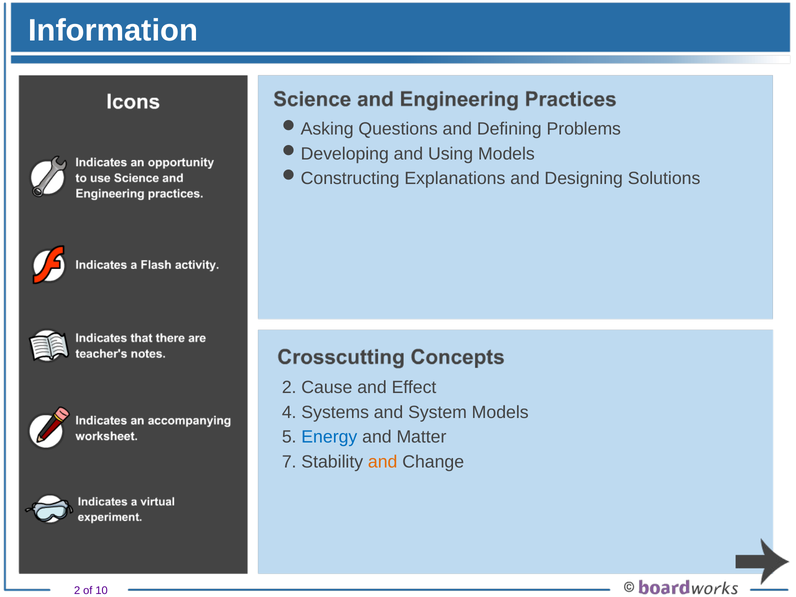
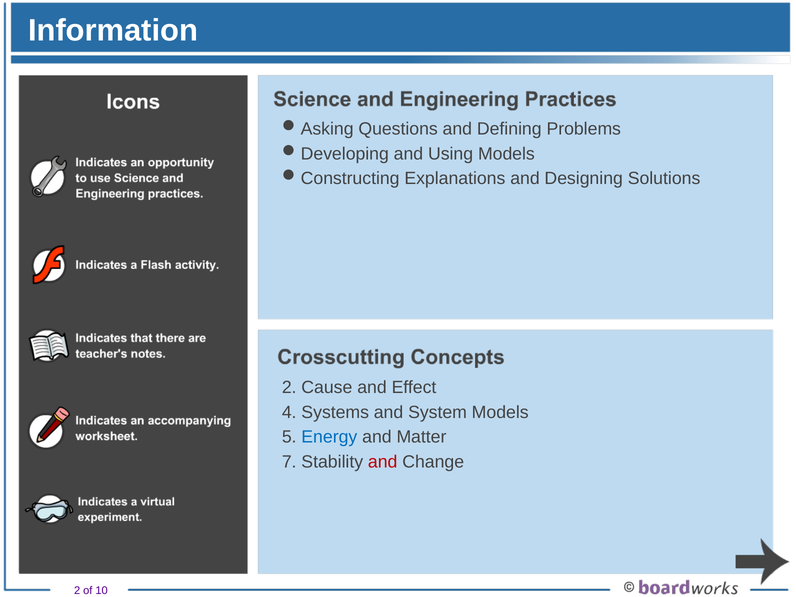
and at (383, 462) colour: orange -> red
